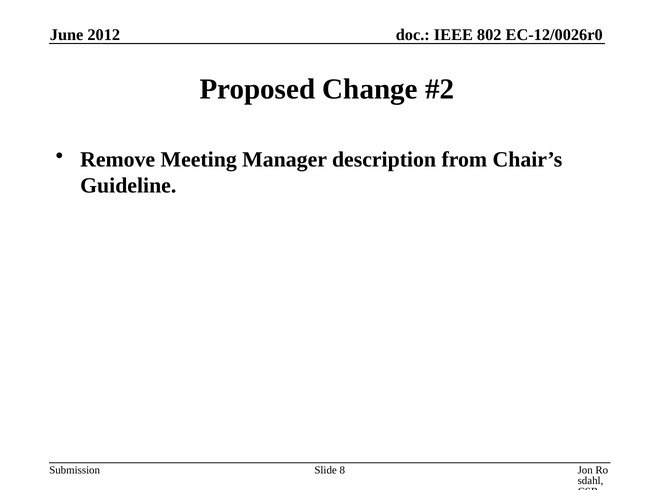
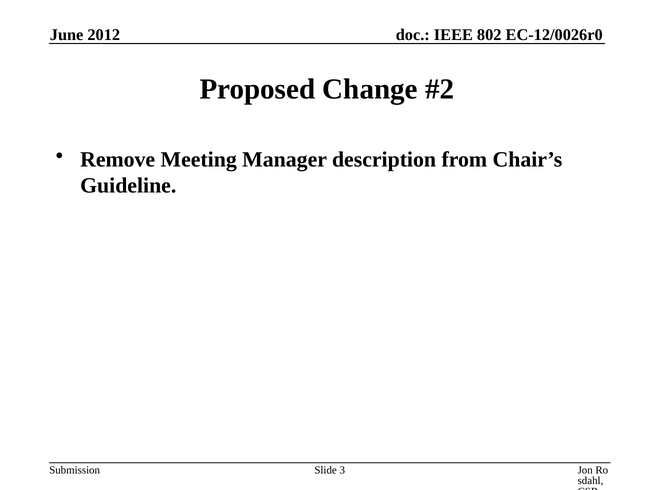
8: 8 -> 3
